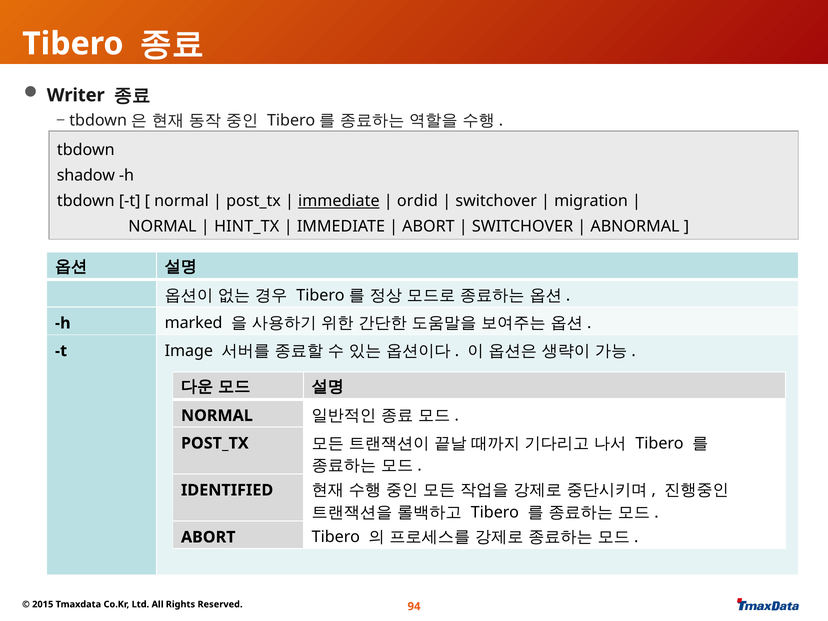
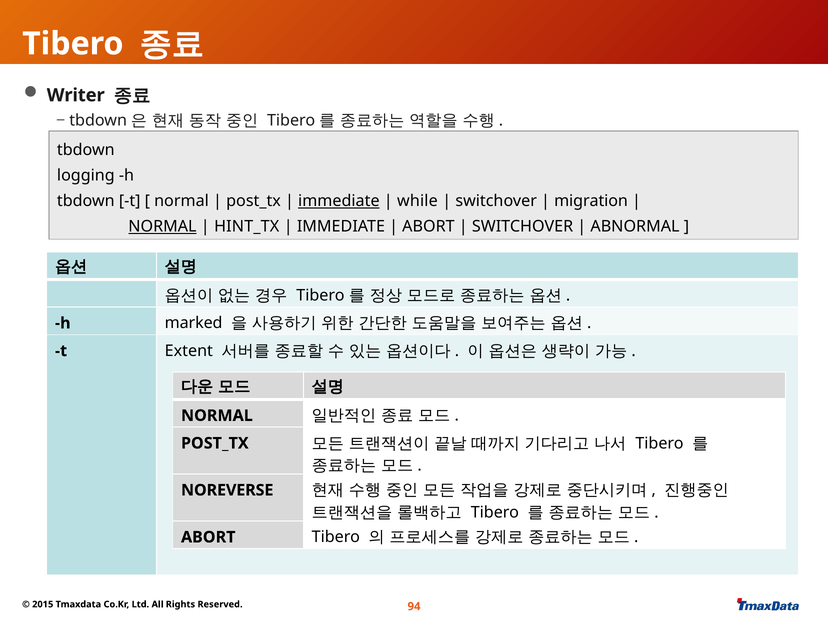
shadow: shadow -> logging
ordid: ordid -> while
NORMAL at (162, 227) underline: none -> present
Image: Image -> Extent
IDENTIFIED: IDENTIFIED -> NOREVERSE
